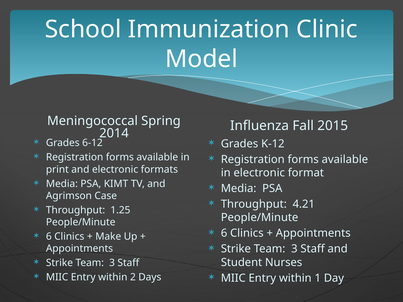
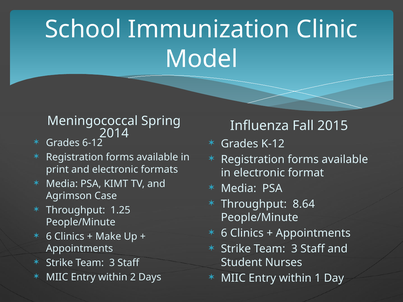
4.21: 4.21 -> 8.64
